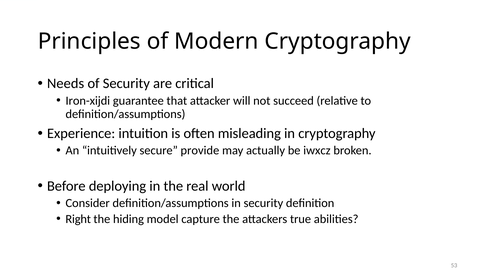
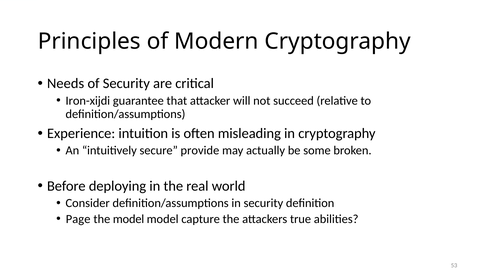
iwxcz: iwxcz -> some
Right: Right -> Page
the hiding: hiding -> model
